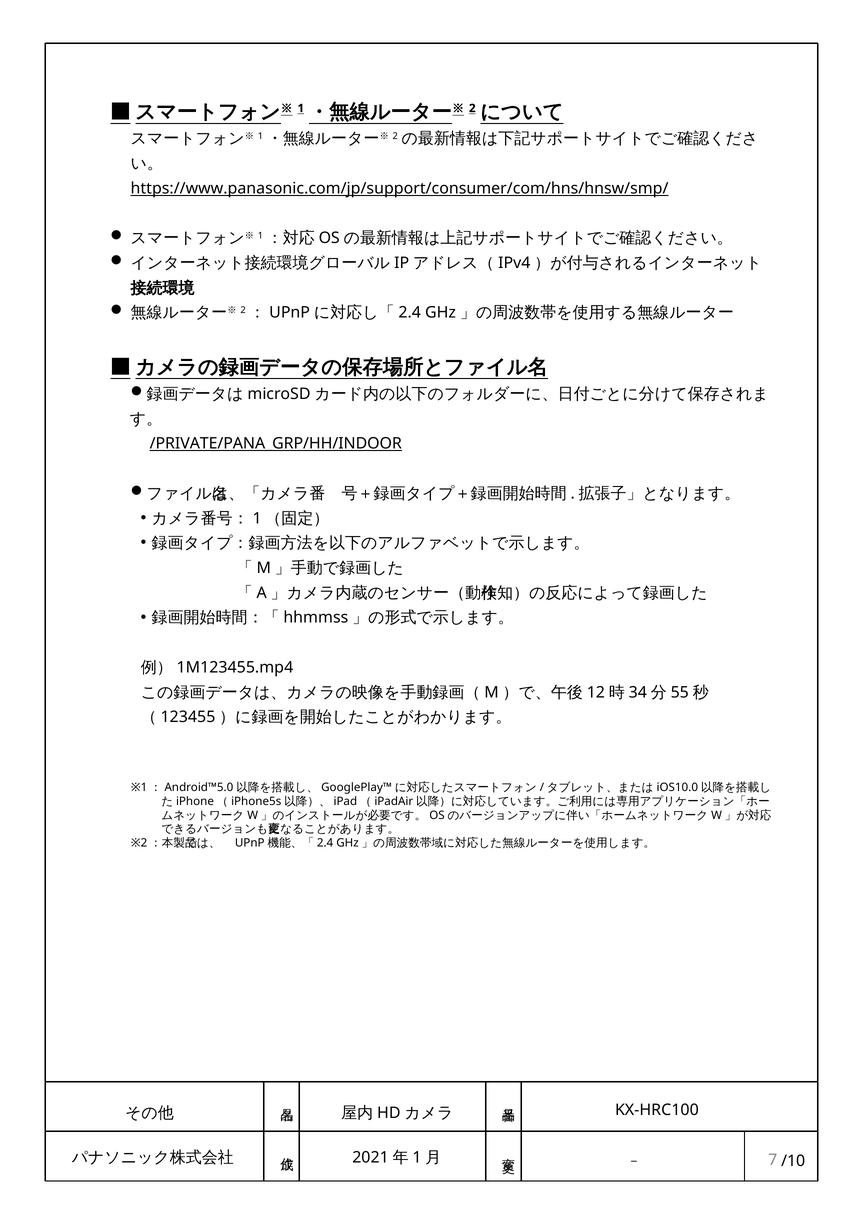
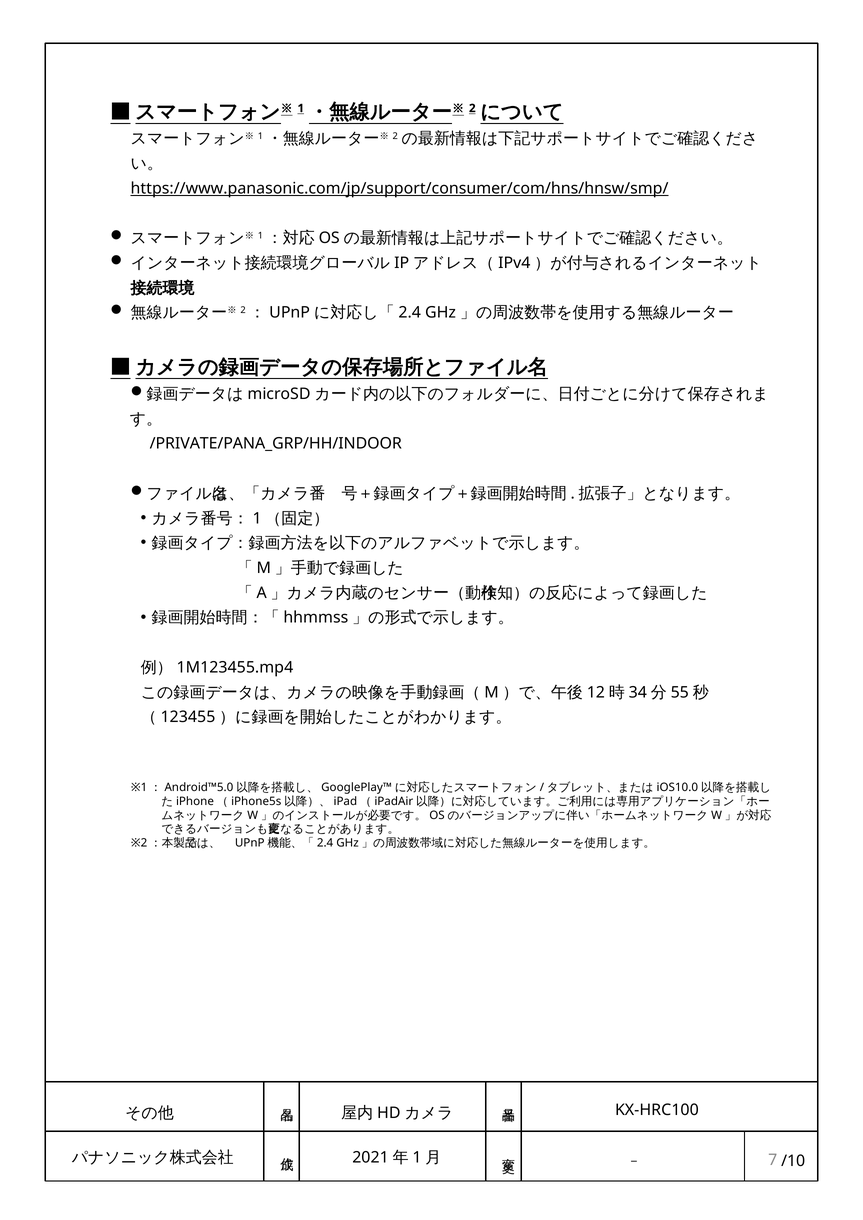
/PRIVATE/PANA_GRP/HH/INDOOR underline: present -> none
